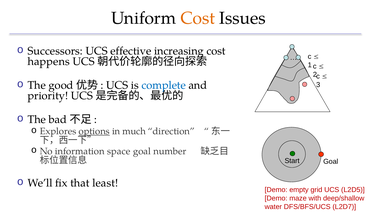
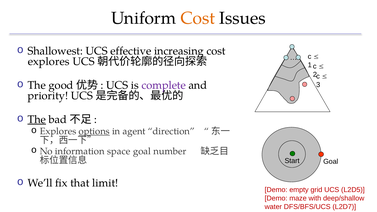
Successors: Successors -> Shallowest
happens at (49, 62): happens -> explores
complete colour: blue -> purple
The at (37, 120) underline: none -> present
much: much -> agent
least: least -> limit
